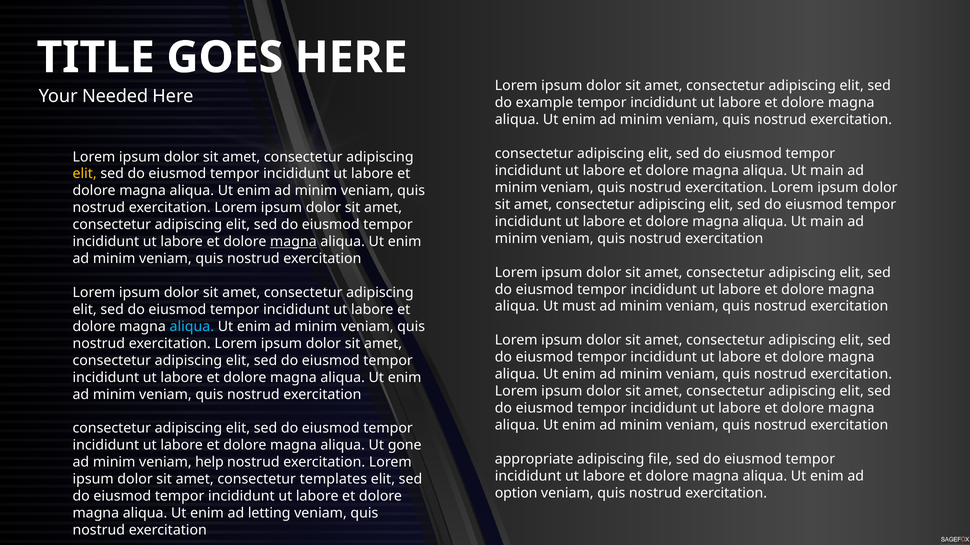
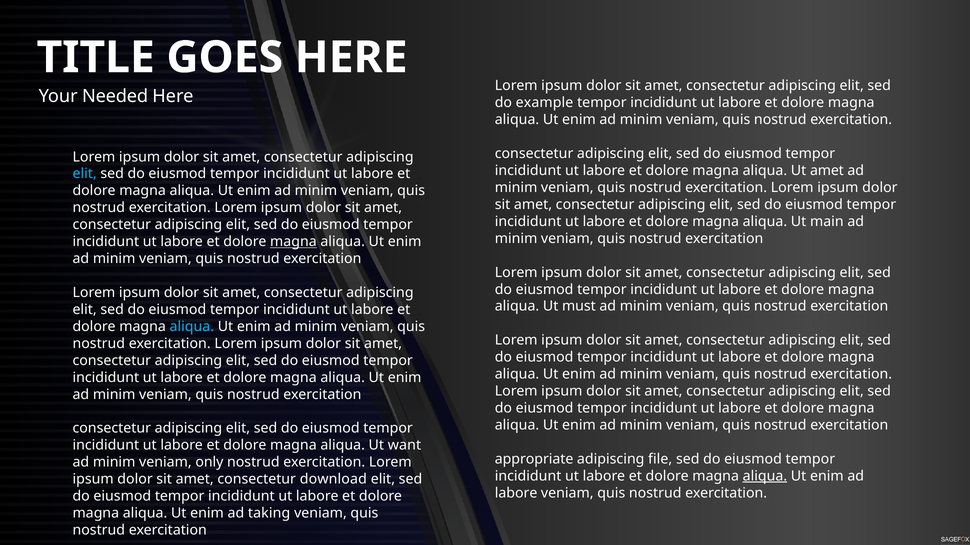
main at (827, 171): main -> amet
elit at (85, 174) colour: yellow -> light blue
gone: gone -> want
help: help -> only
aliqua at (765, 477) underline: none -> present
templates: templates -> download
option at (516, 493): option -> labore
letting: letting -> taking
